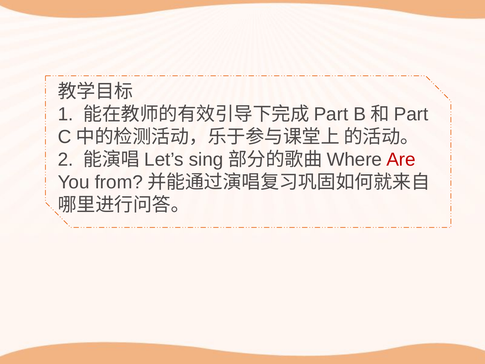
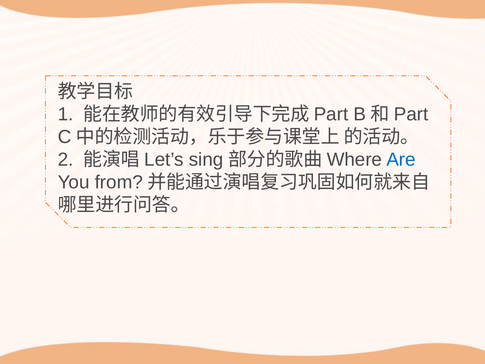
Are colour: red -> blue
